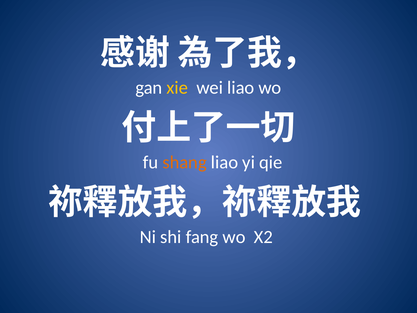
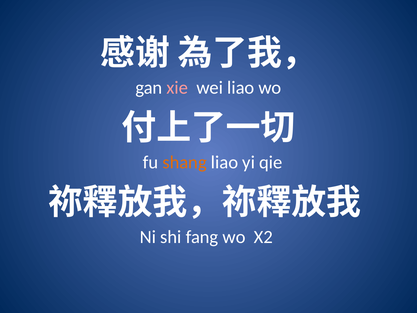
xie colour: yellow -> pink
